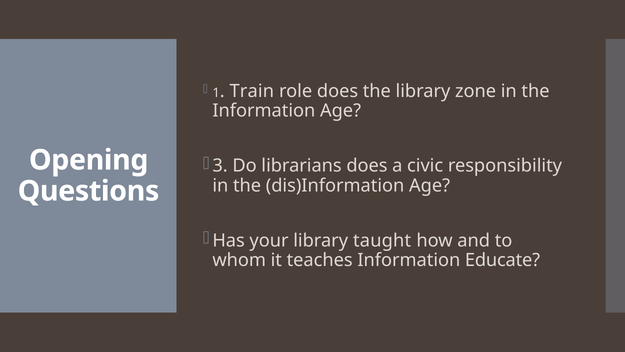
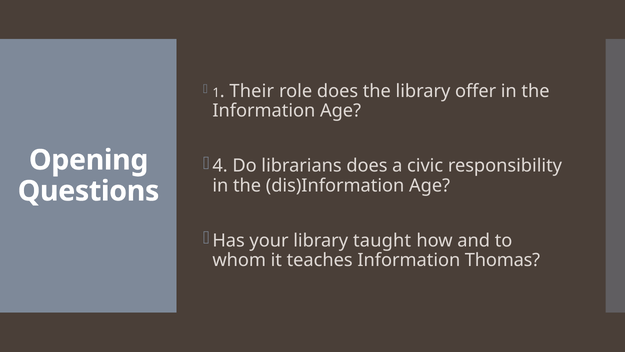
Train: Train -> Their
zone: zone -> offer
3: 3 -> 4
Educate: Educate -> Thomas
